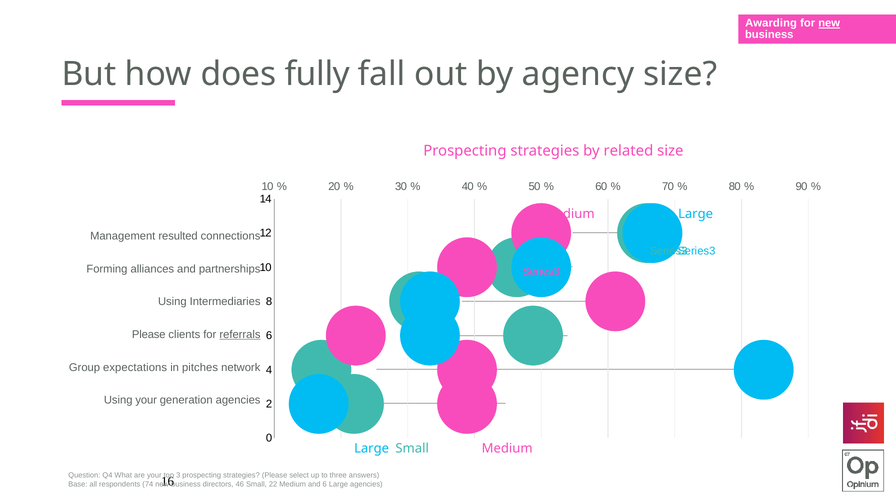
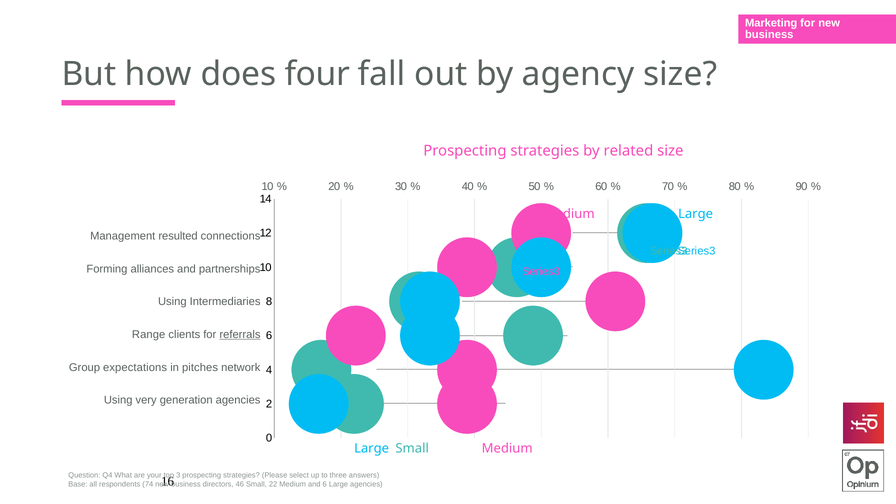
Awarding: Awarding -> Marketing
new at (829, 23) underline: present -> none
fully: fully -> four
Please at (149, 334): Please -> Range
Using your: your -> very
